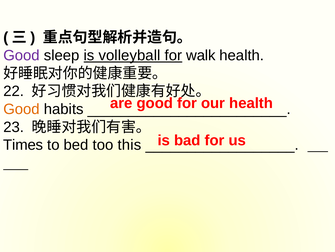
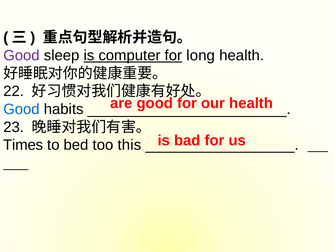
volleyball: volleyball -> computer
walk: walk -> long
Good at (21, 109) colour: orange -> blue
